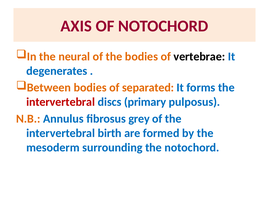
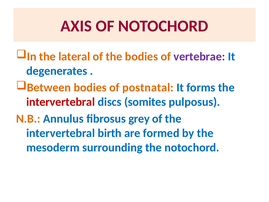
neural: neural -> lateral
vertebrae colour: black -> purple
separated: separated -> postnatal
primary: primary -> somites
